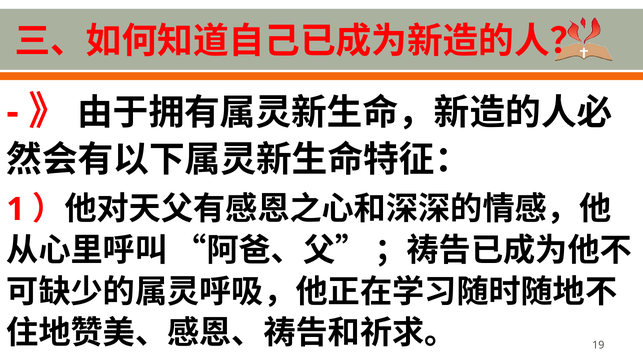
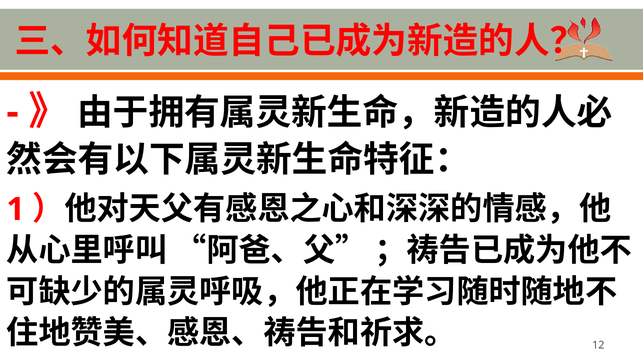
19: 19 -> 12
